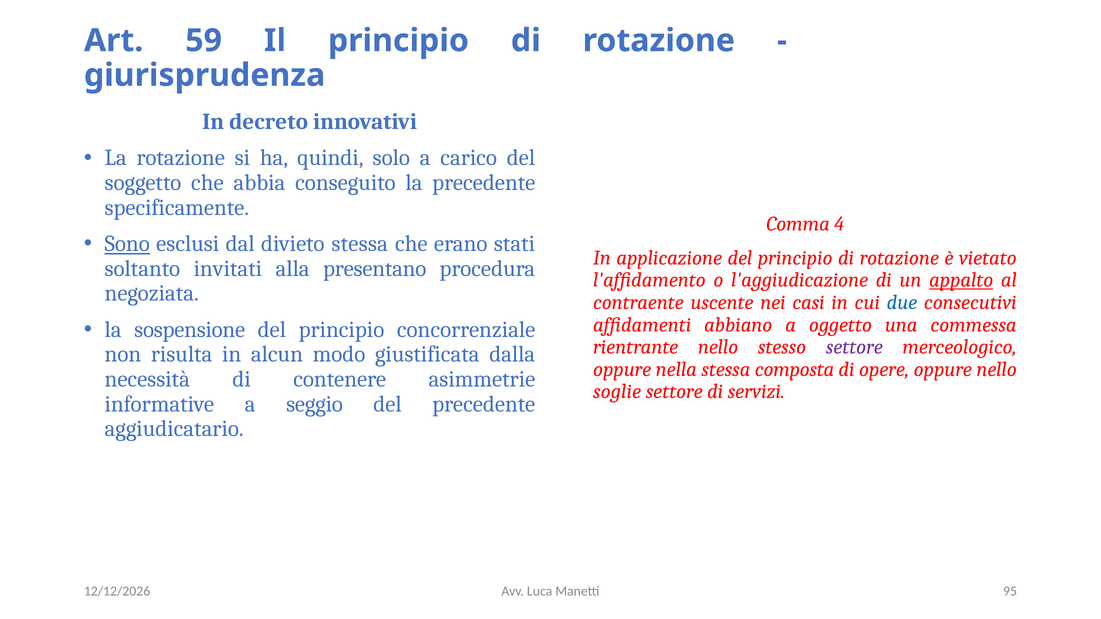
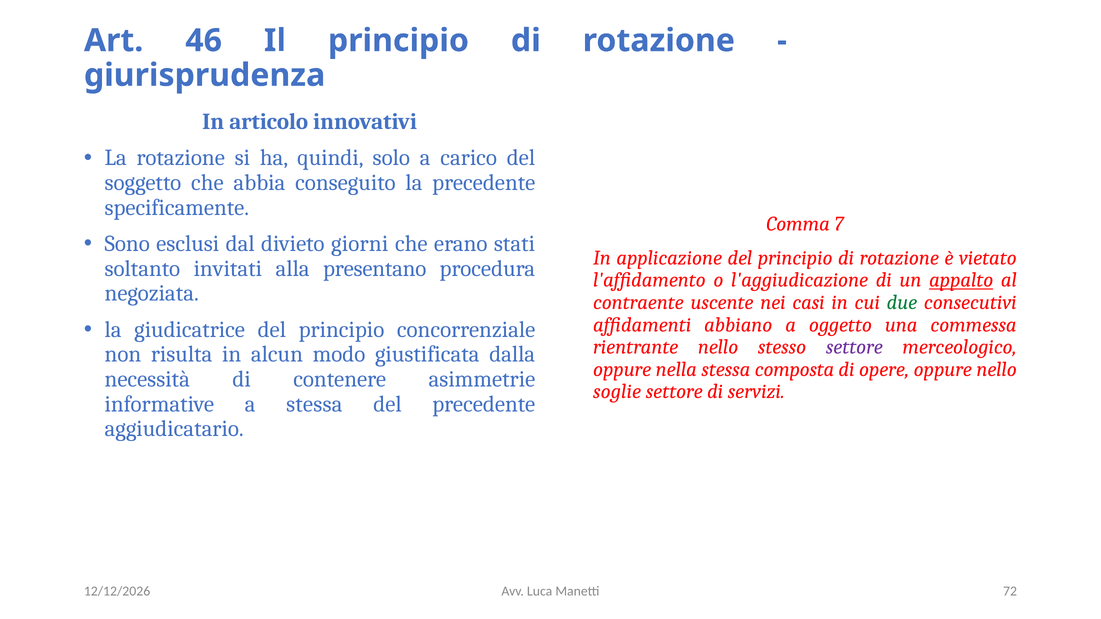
59: 59 -> 46
decreto: decreto -> articolo
4: 4 -> 7
Sono underline: present -> none
divieto stessa: stessa -> giorni
due colour: blue -> green
sospensione: sospensione -> giudicatrice
a seggio: seggio -> stessa
95: 95 -> 72
